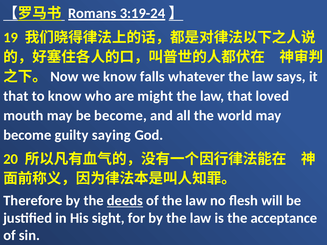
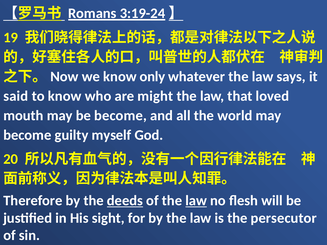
falls: falls -> only
that at (16, 96): that -> said
saying: saying -> myself
law at (196, 201) underline: none -> present
acceptance: acceptance -> persecutor
